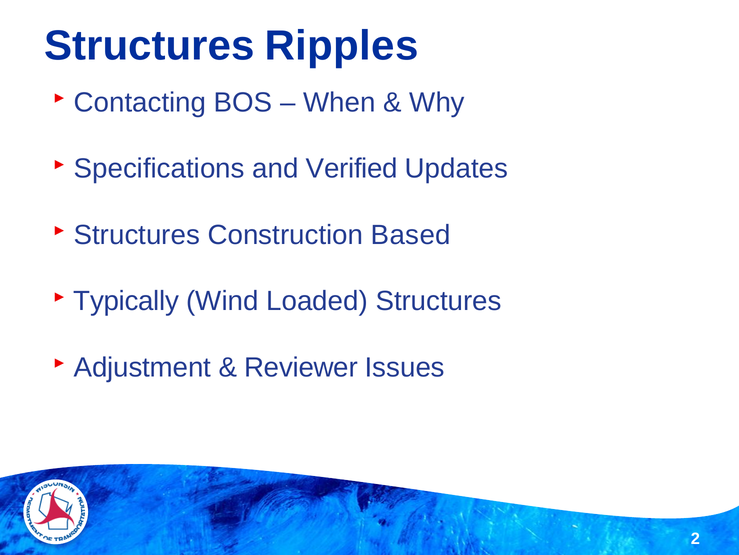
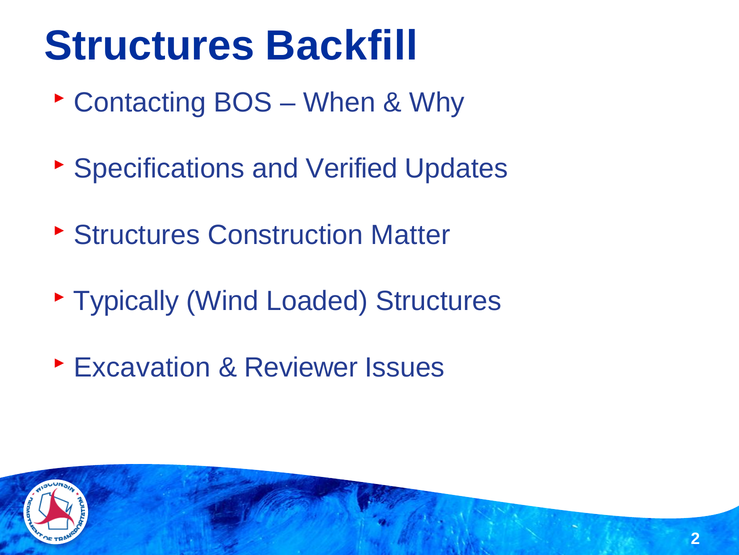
Ripples: Ripples -> Backfill
Based: Based -> Matter
Adjustment: Adjustment -> Excavation
